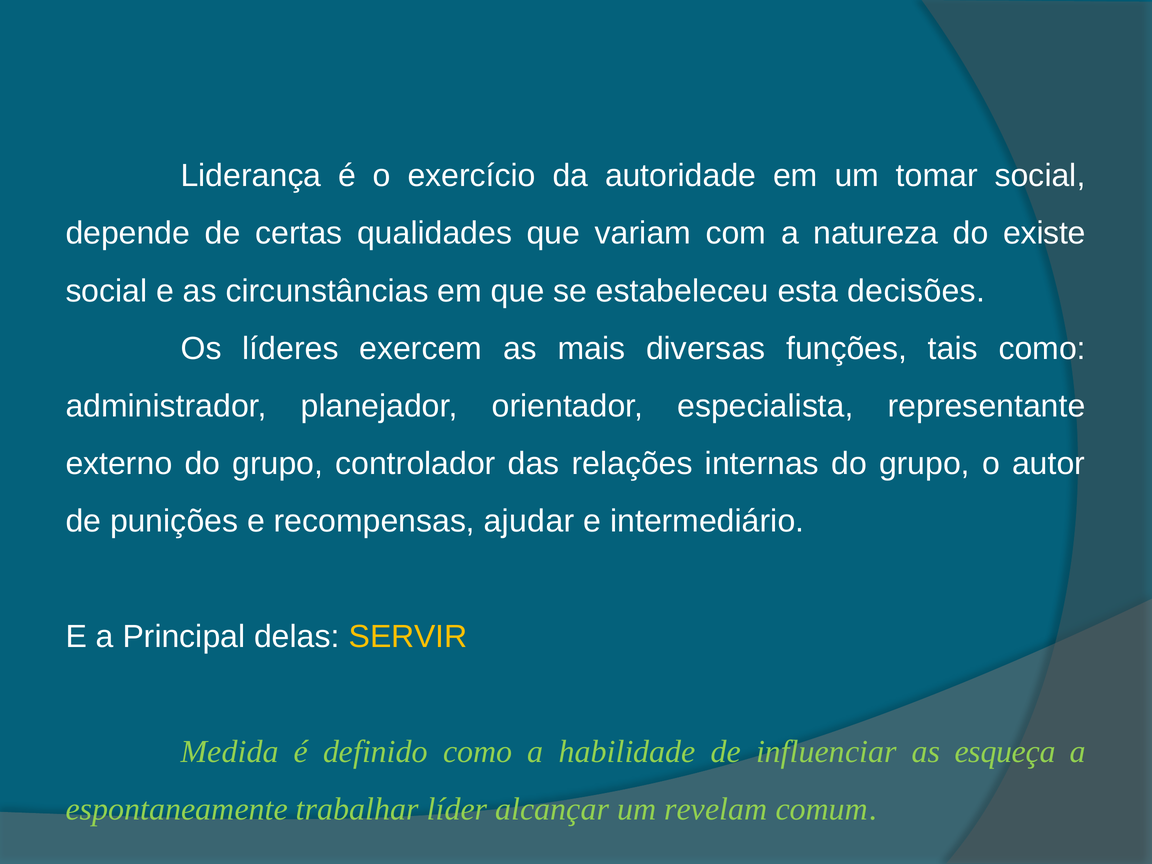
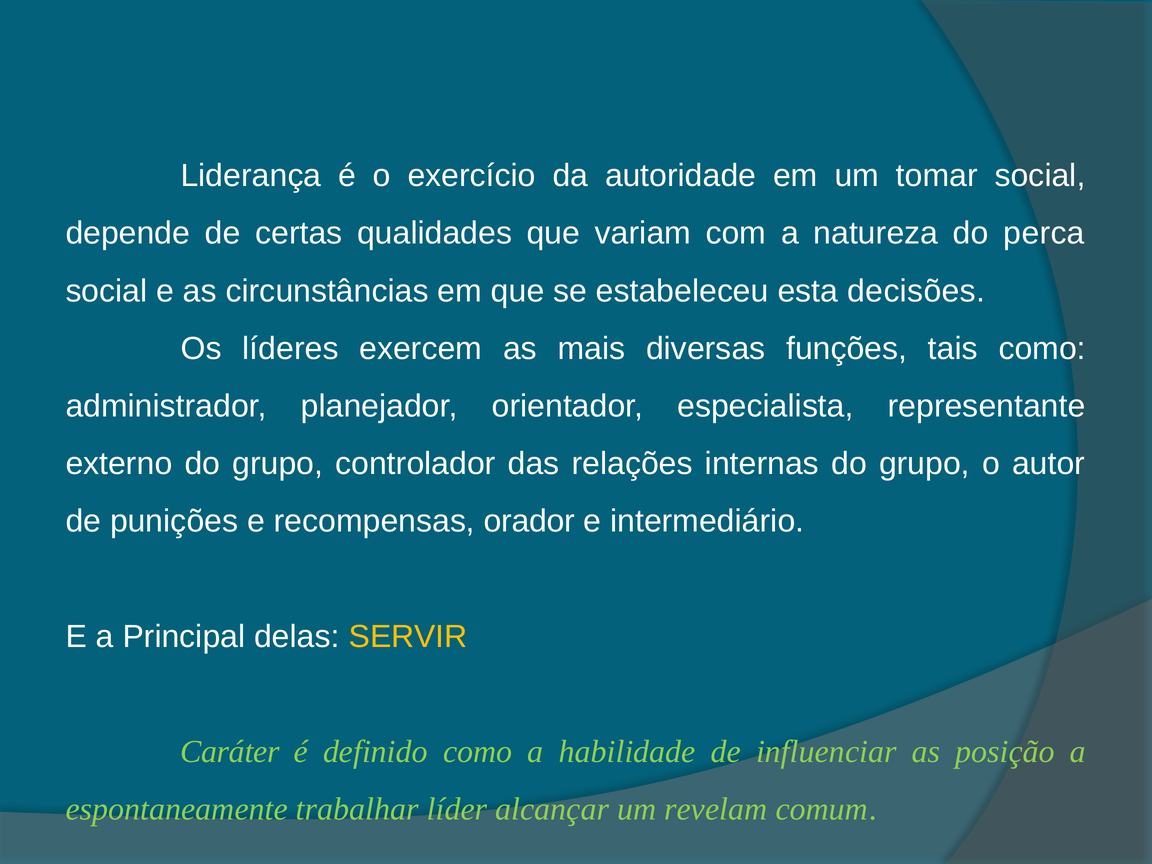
existe: existe -> perca
ajudar: ajudar -> orador
Medida: Medida -> Caráter
esqueça: esqueça -> posição
